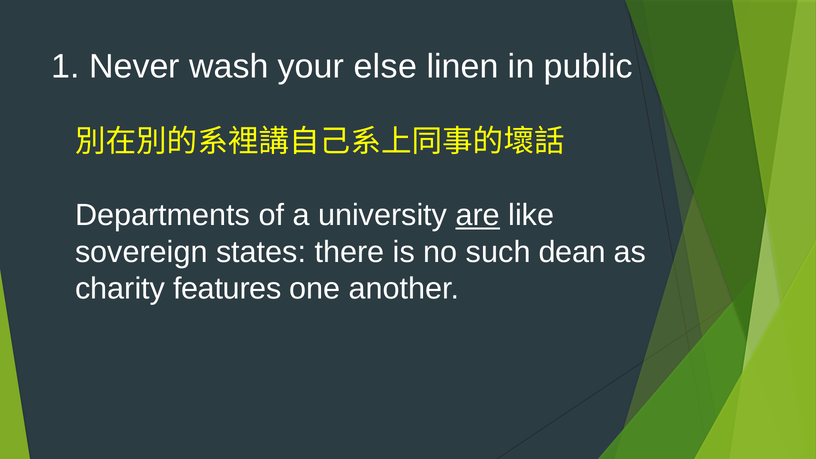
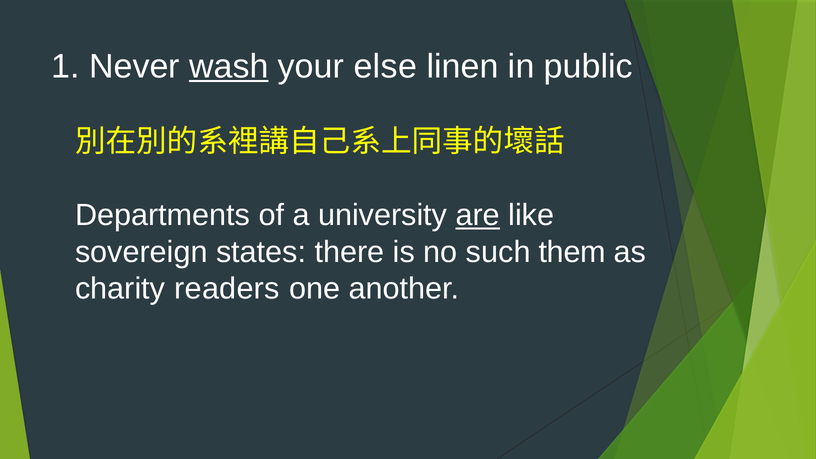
wash underline: none -> present
dean: dean -> them
features: features -> readers
